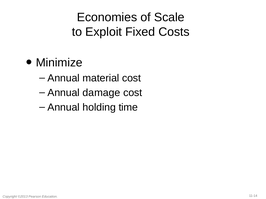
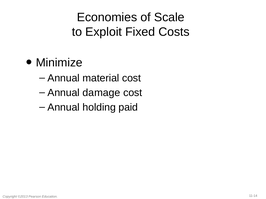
time: time -> paid
